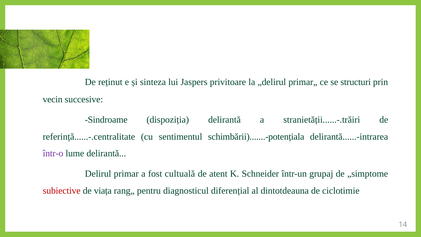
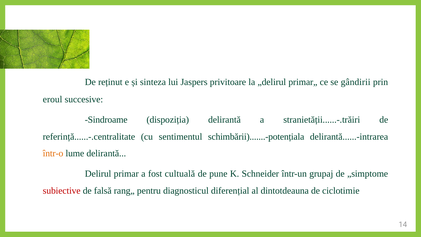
structuri: structuri -> gândirii
vecin: vecin -> eroul
într-o colour: purple -> orange
atent: atent -> pune
viața: viața -> falsă
